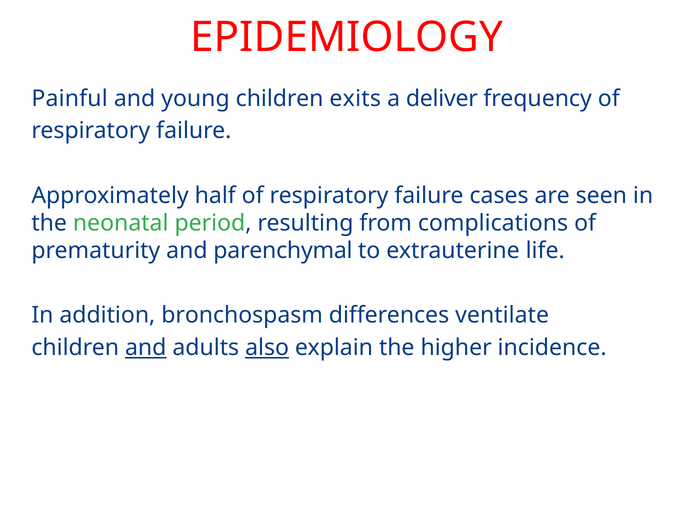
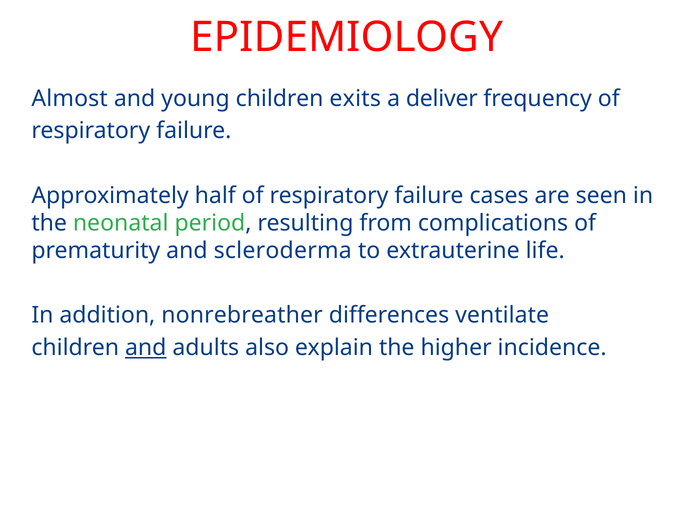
Painful: Painful -> Almost
parenchymal: parenchymal -> scleroderma
bronchospasm: bronchospasm -> nonrebreather
also underline: present -> none
